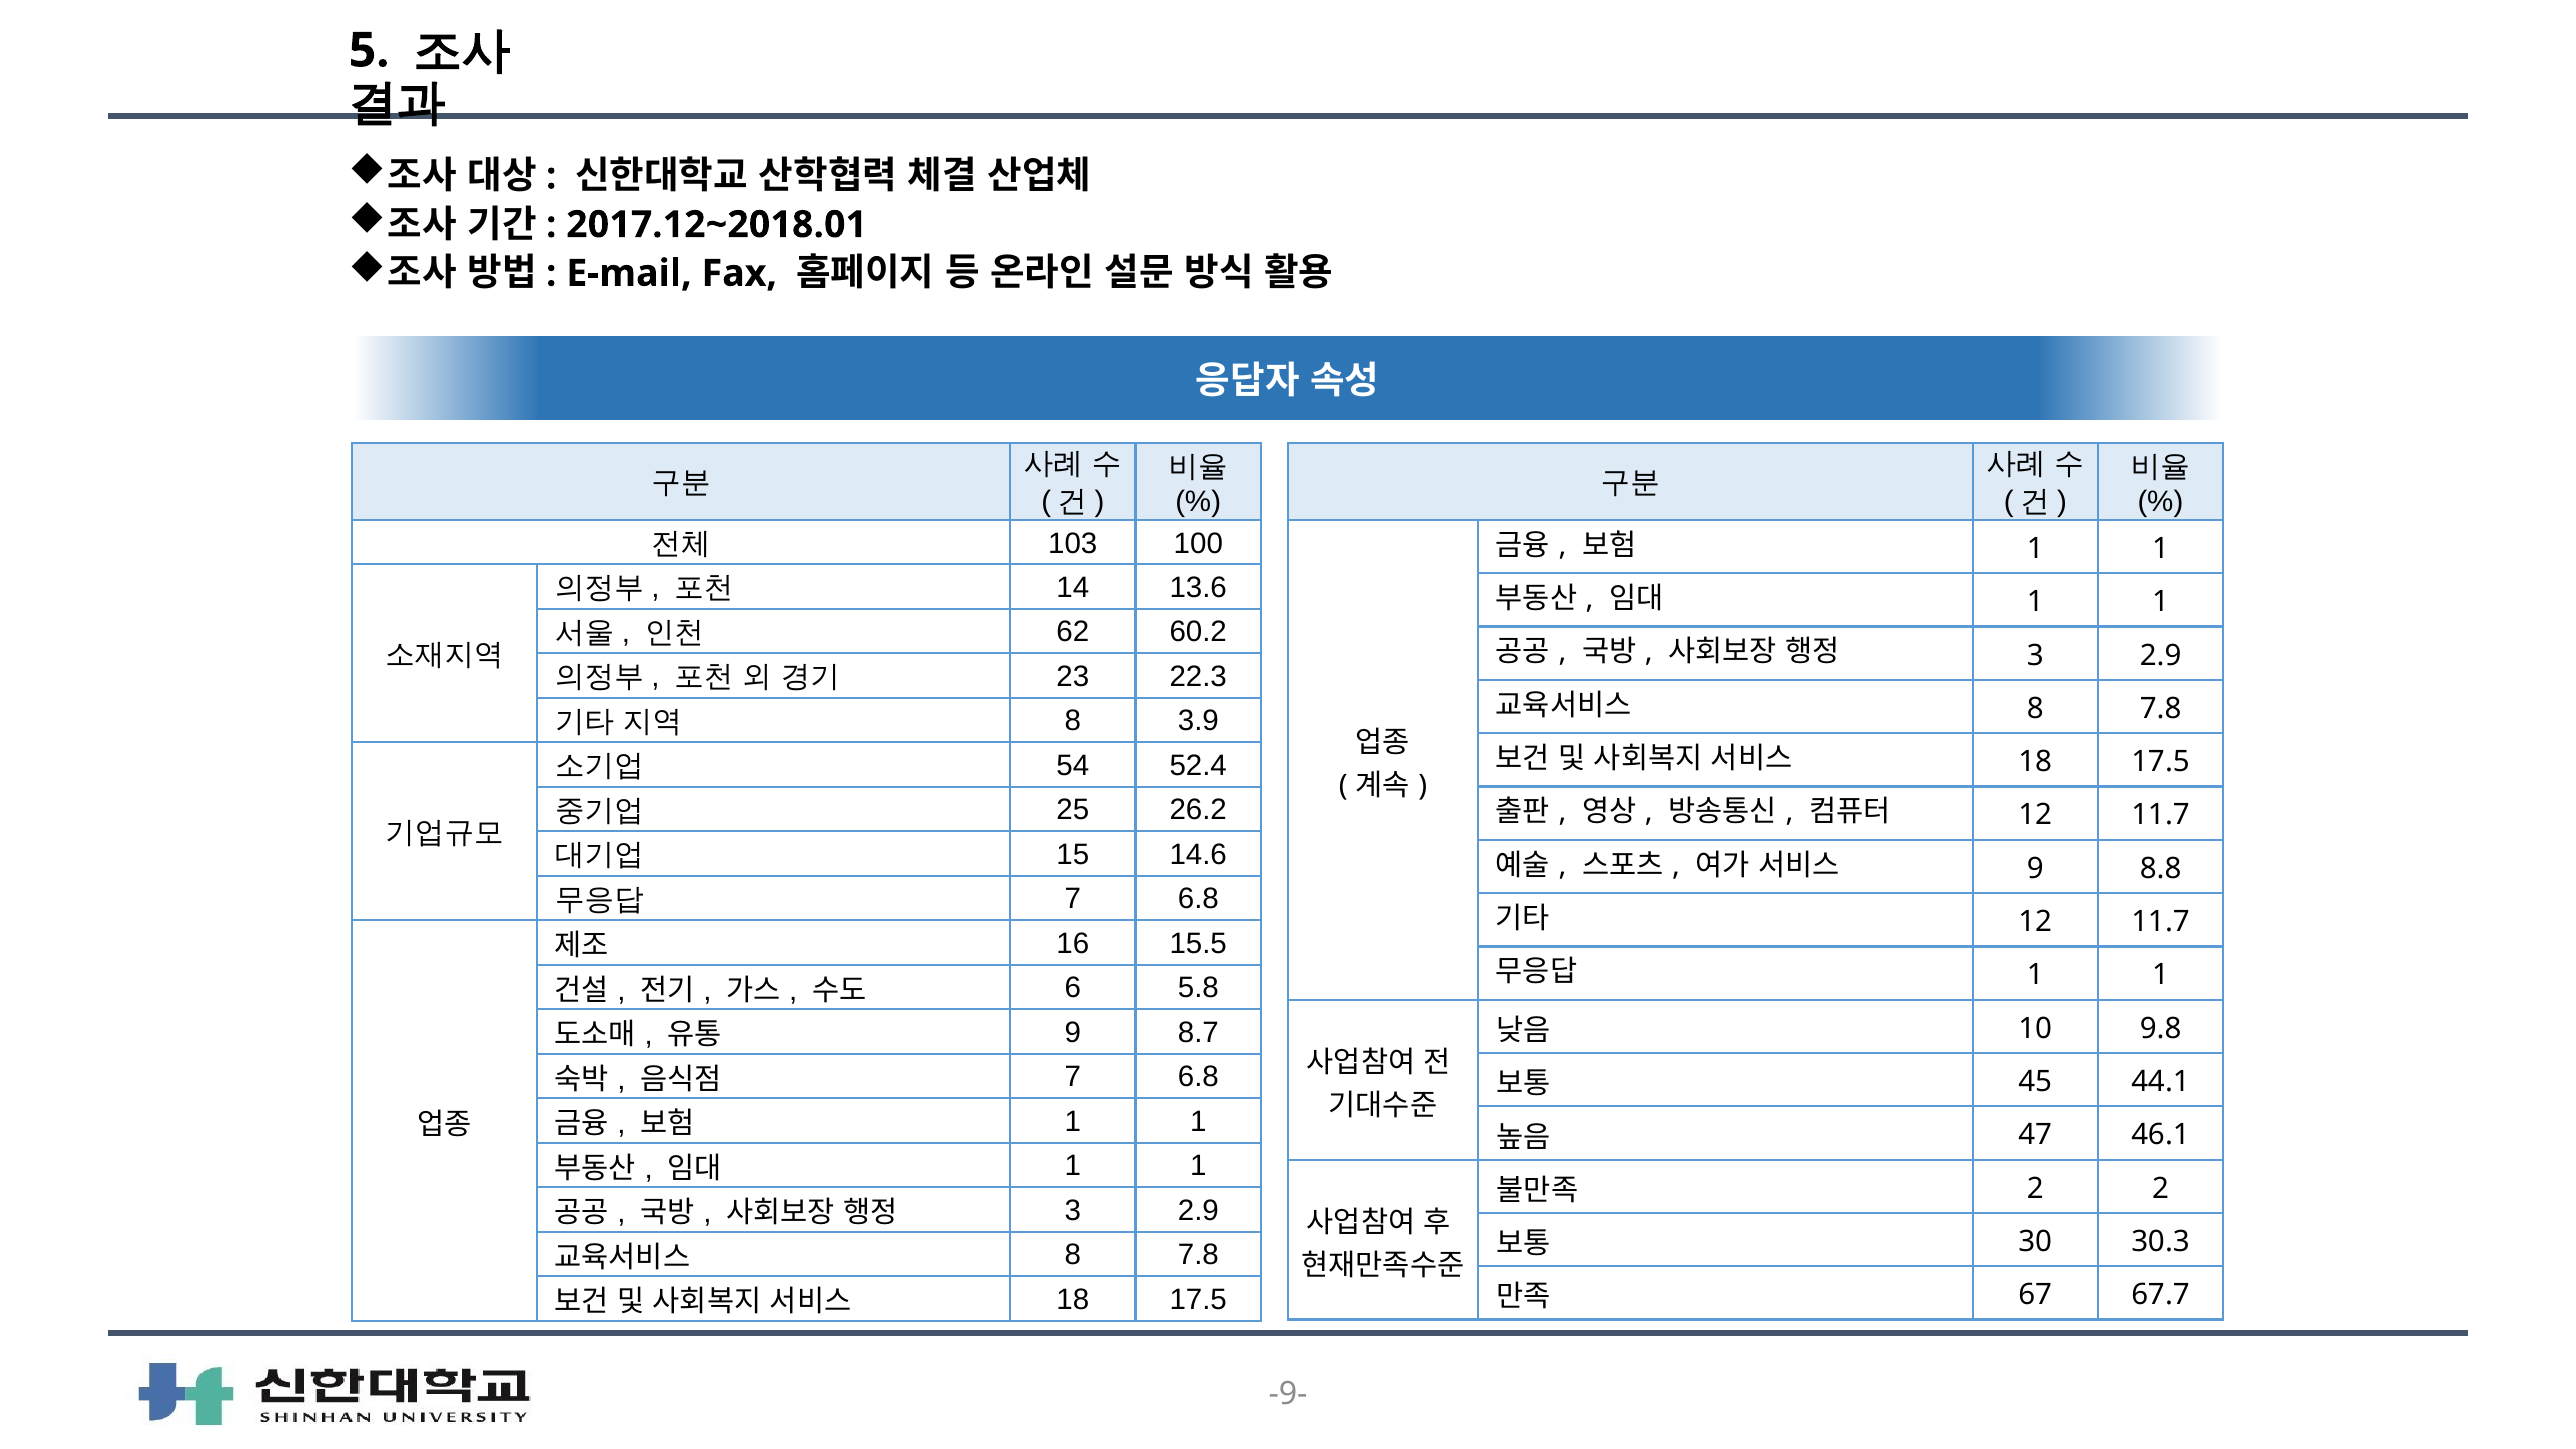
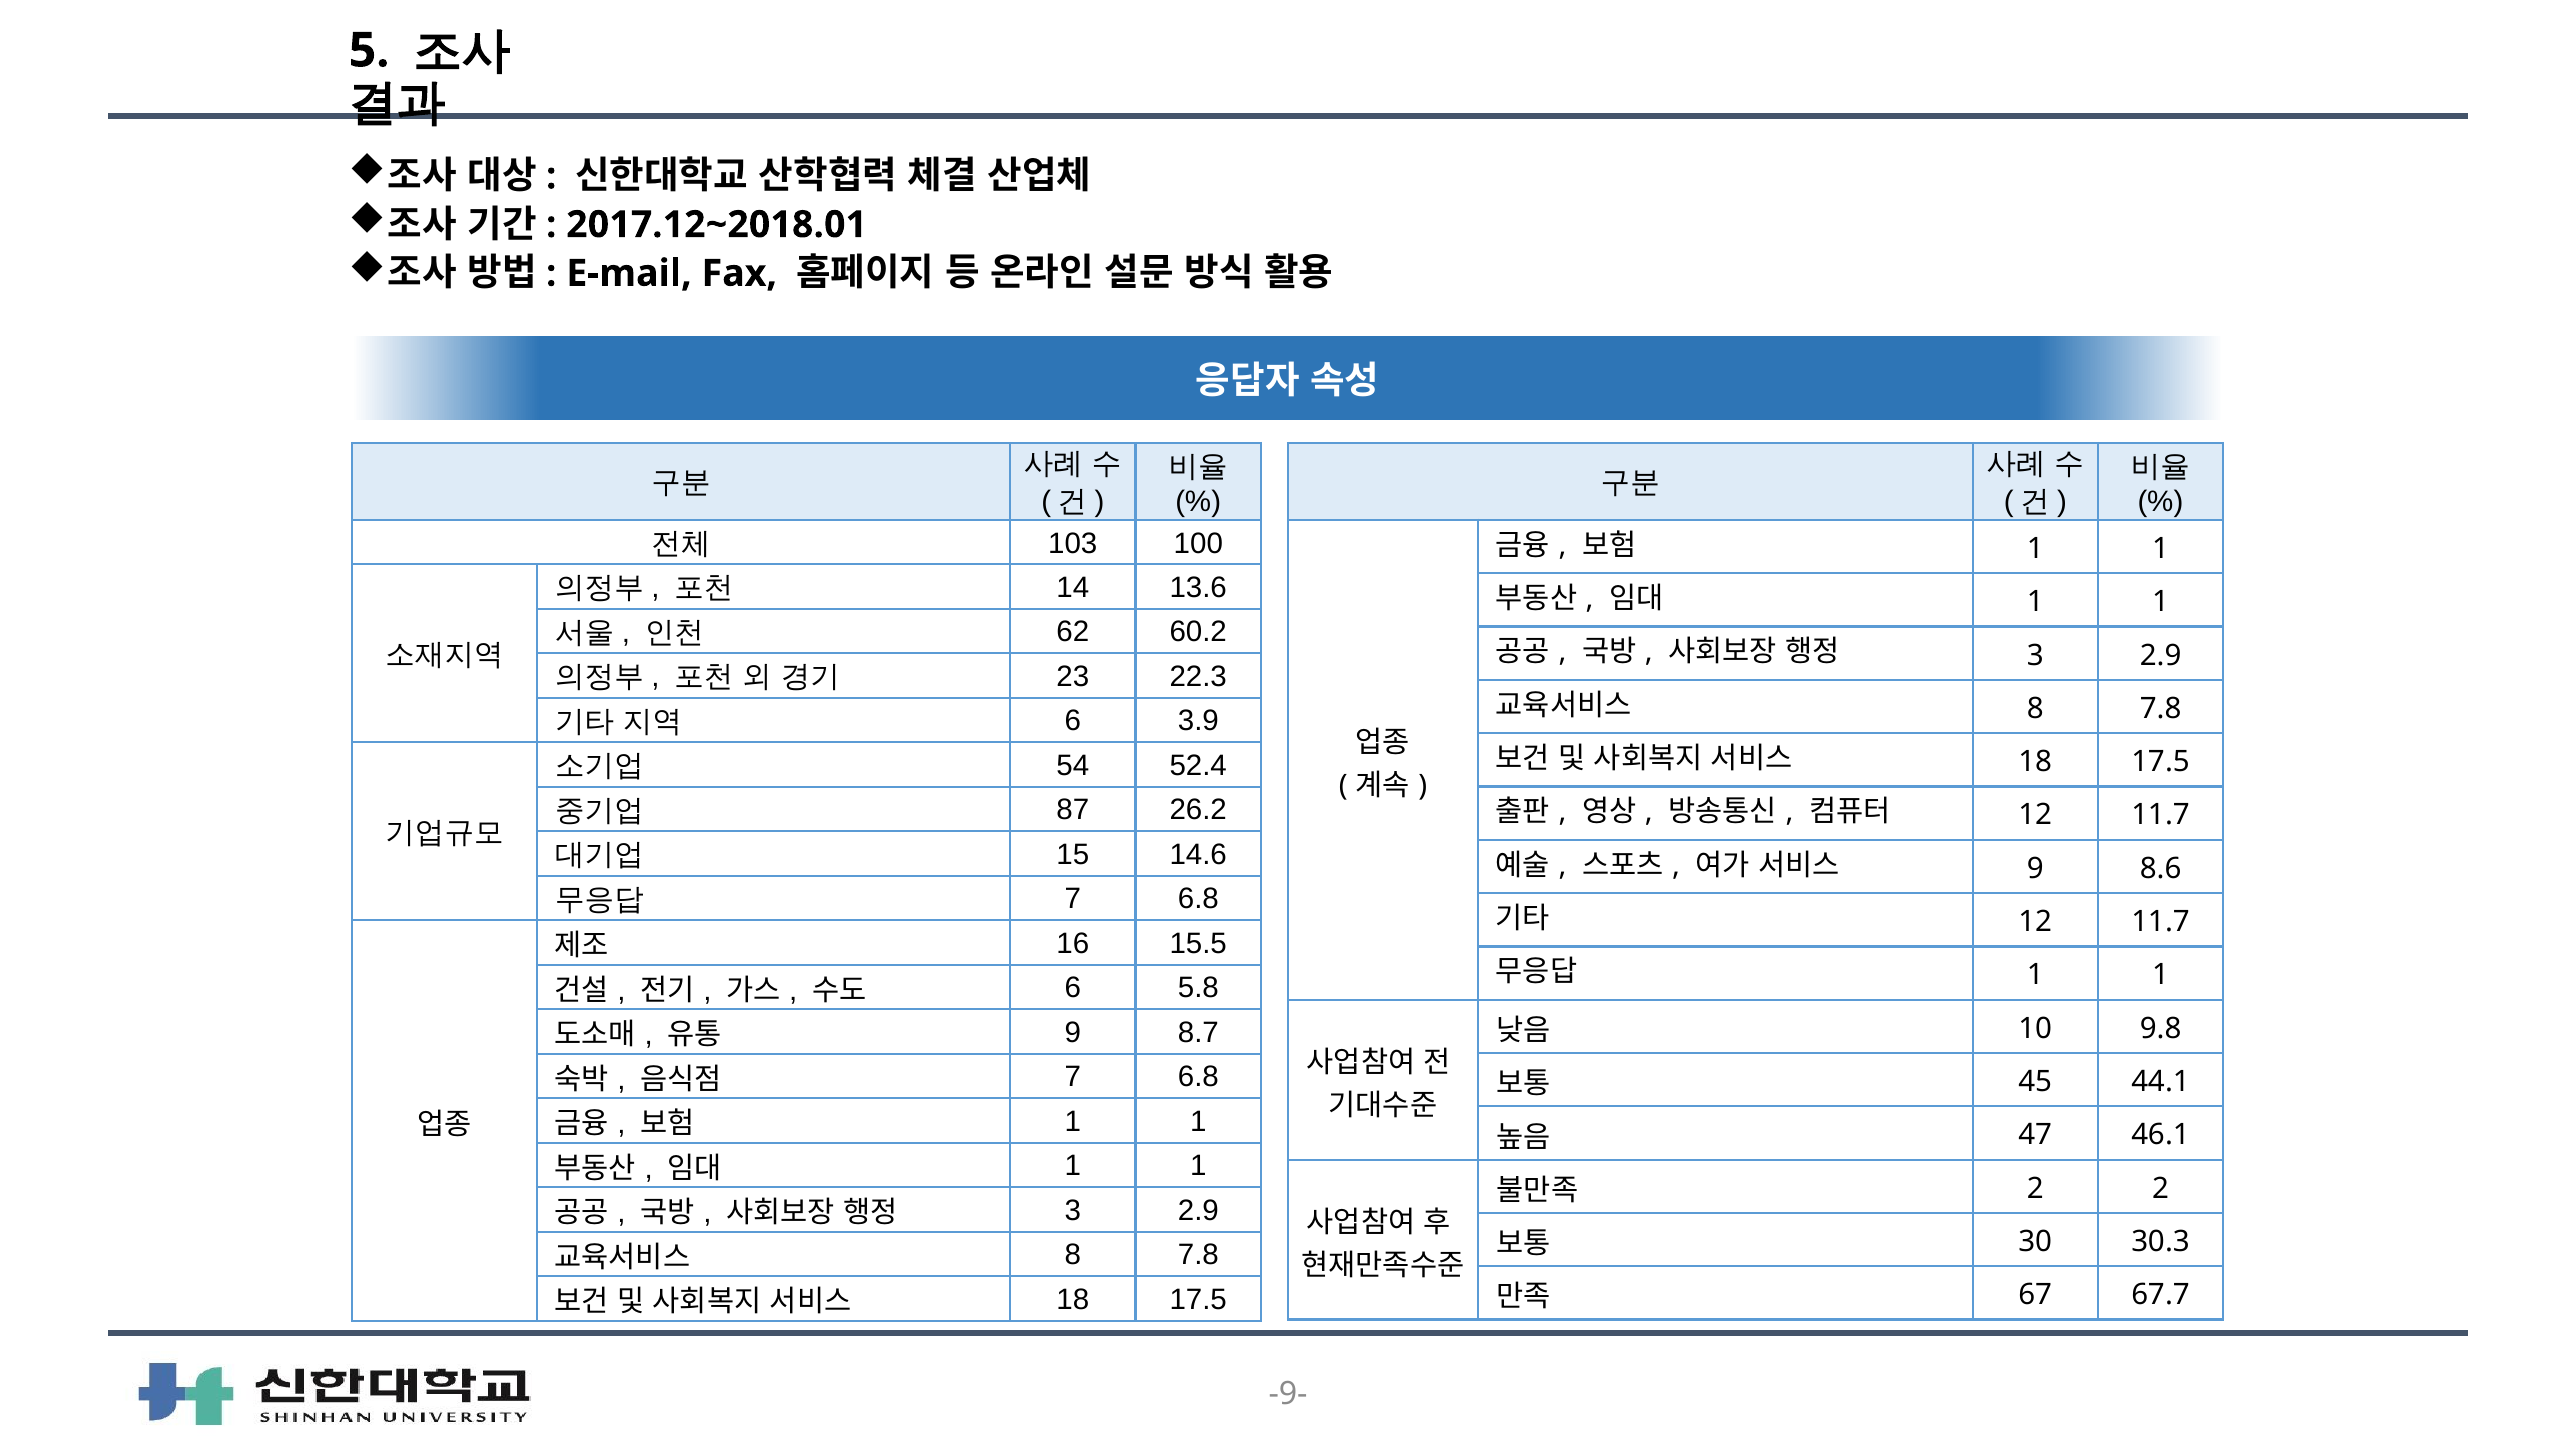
8 at (1073, 721): 8 -> 6
25: 25 -> 87
8.8: 8.8 -> 8.6
